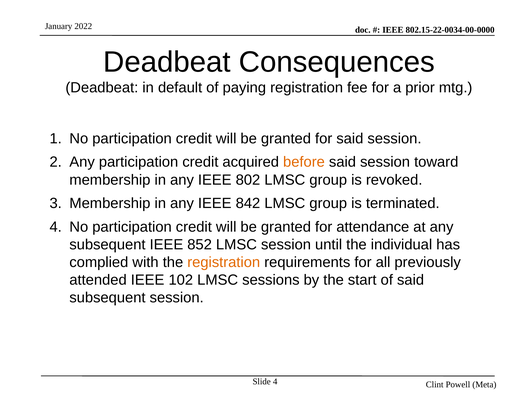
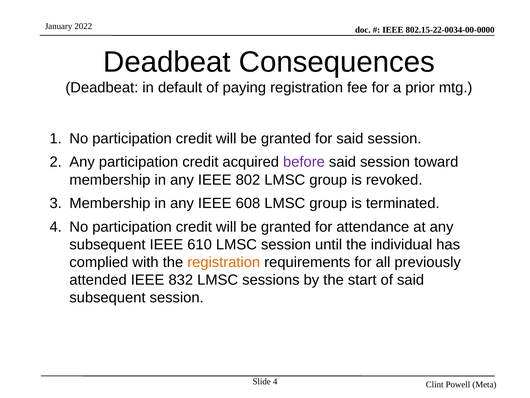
before colour: orange -> purple
842: 842 -> 608
852: 852 -> 610
102: 102 -> 832
